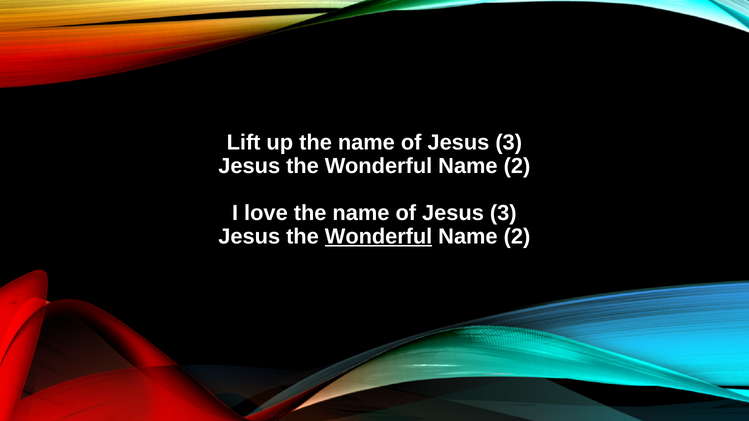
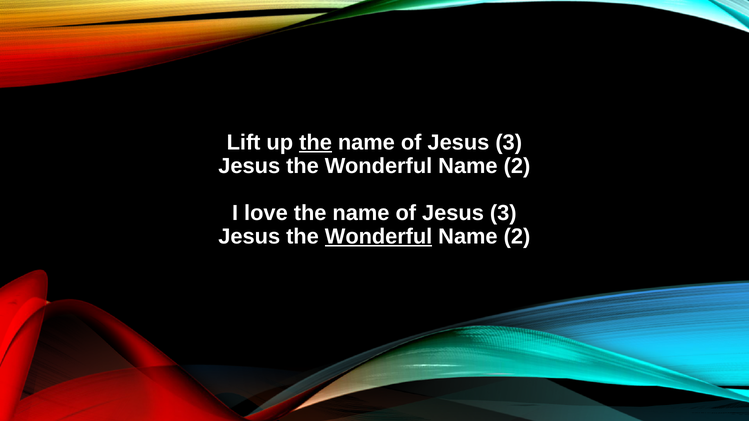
the at (316, 142) underline: none -> present
